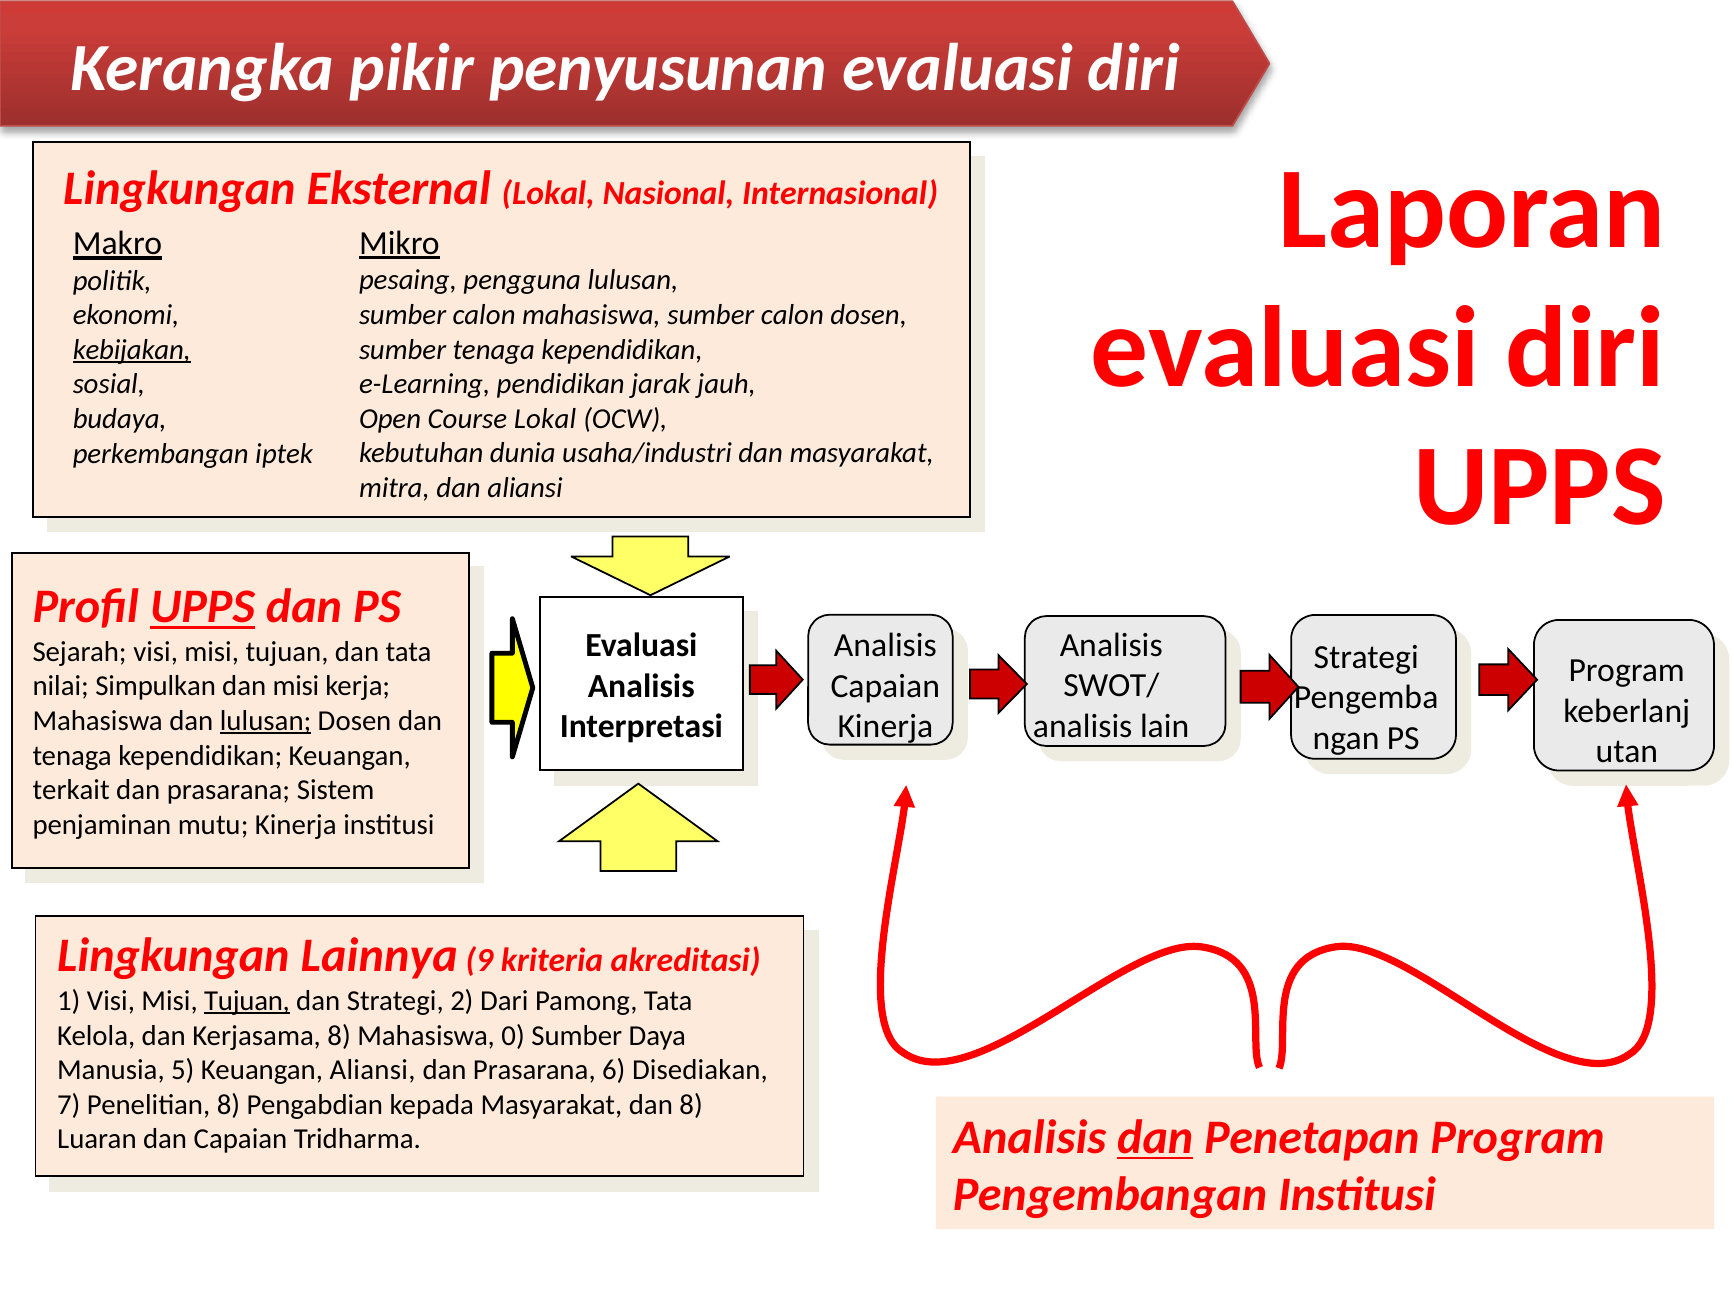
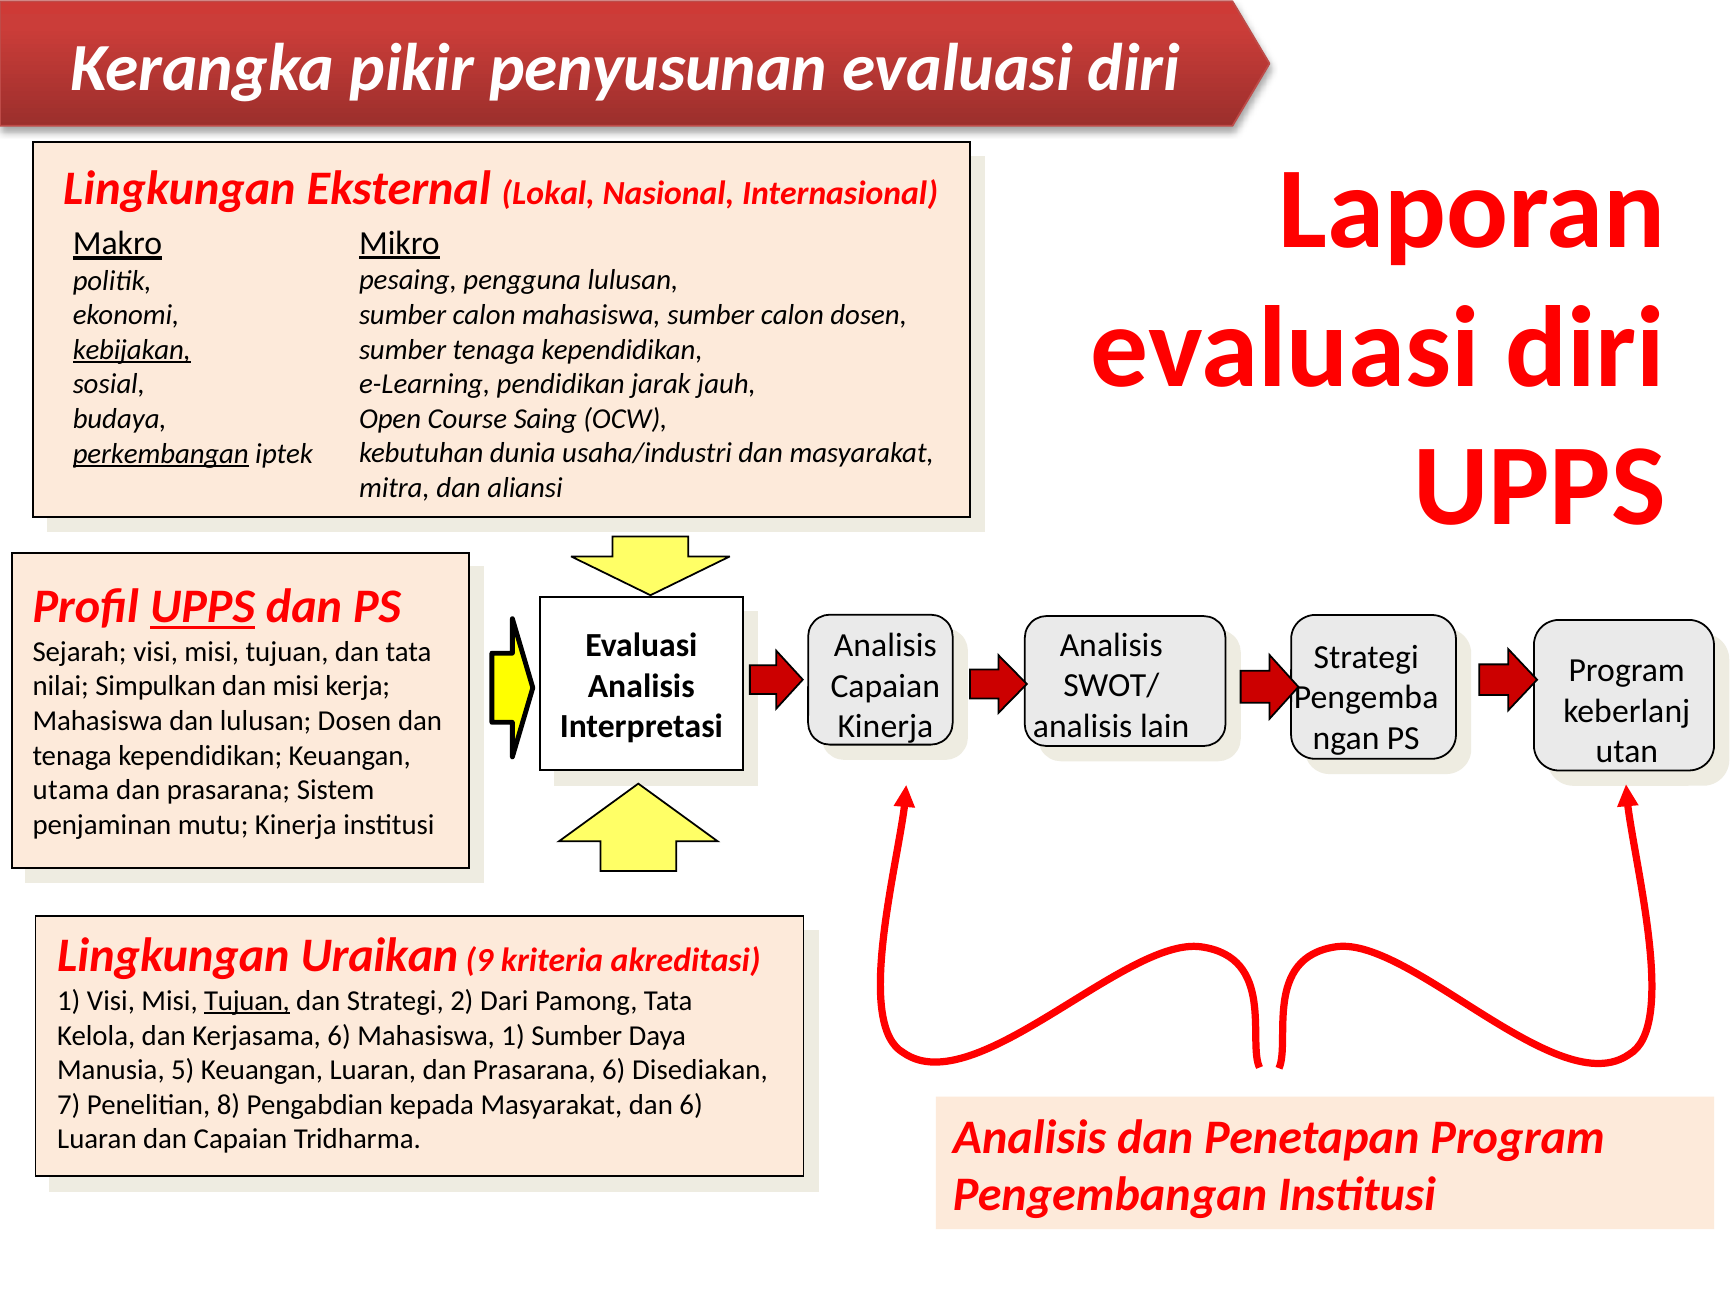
Course Lokal: Lokal -> Saing
perkembangan underline: none -> present
lulusan at (266, 721) underline: present -> none
terkait: terkait -> utama
Lainnya: Lainnya -> Uraikan
Kerjasama 8: 8 -> 6
Mahasiswa 0: 0 -> 1
Keuangan Aliansi: Aliansi -> Luaran
dan 8: 8 -> 6
dan at (1155, 1137) underline: present -> none
